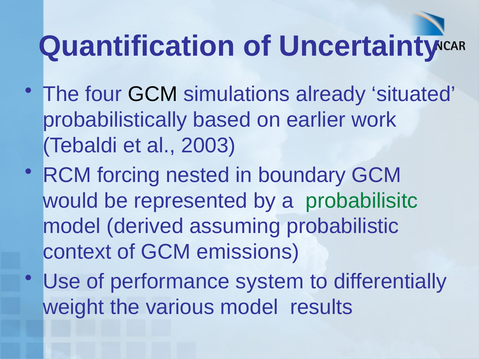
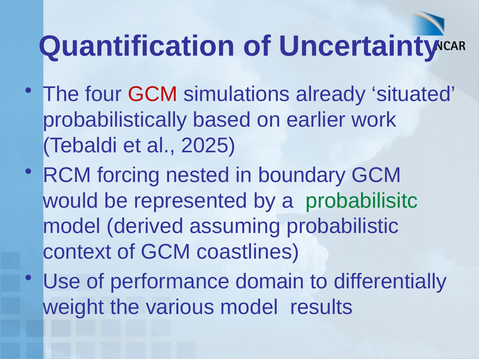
GCM at (153, 94) colour: black -> red
2003: 2003 -> 2025
emissions: emissions -> coastlines
system: system -> domain
